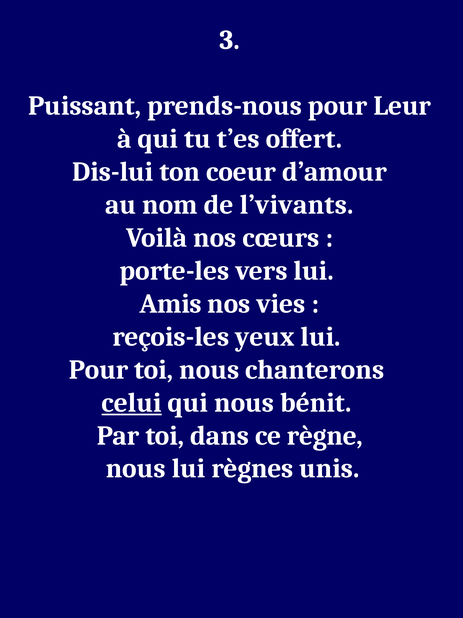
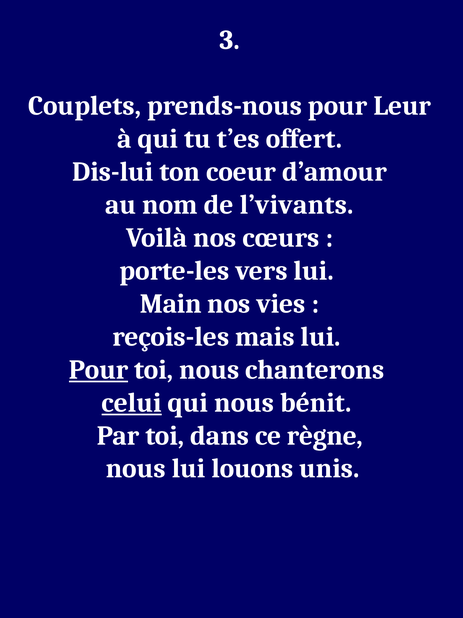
Puissant: Puissant -> Couplets
Amis: Amis -> Main
yeux: yeux -> mais
Pour at (99, 369) underline: none -> present
règnes: règnes -> louons
